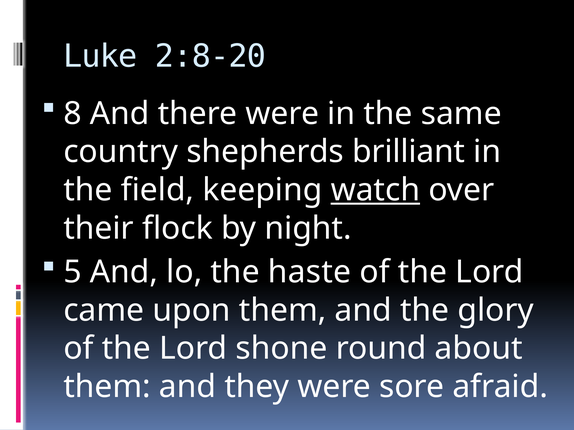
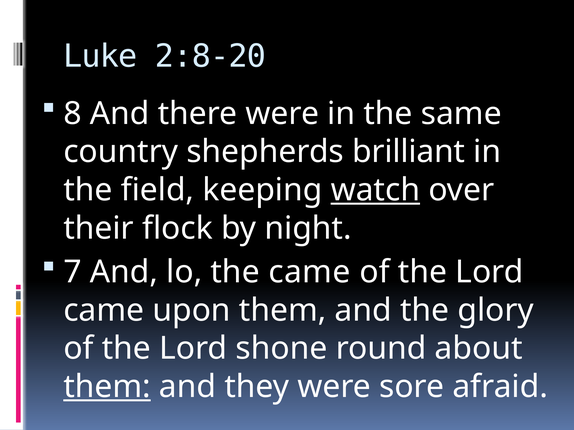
5: 5 -> 7
the haste: haste -> came
them at (107, 387) underline: none -> present
